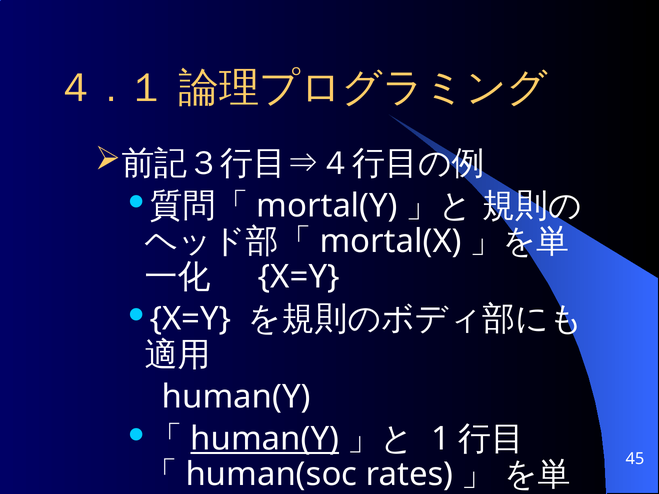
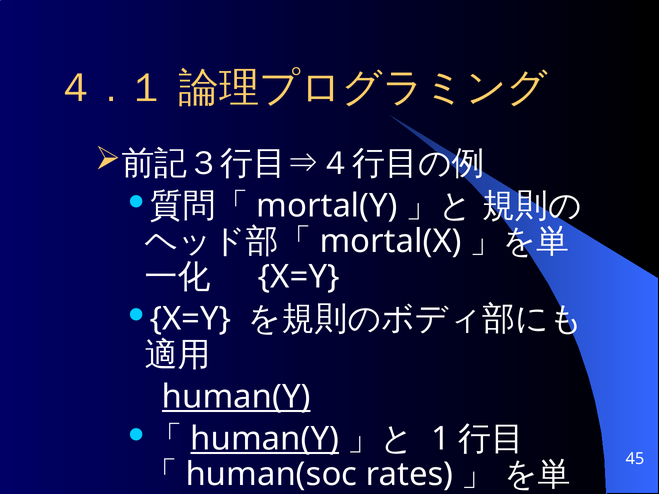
human(Y at (236, 397) underline: none -> present
